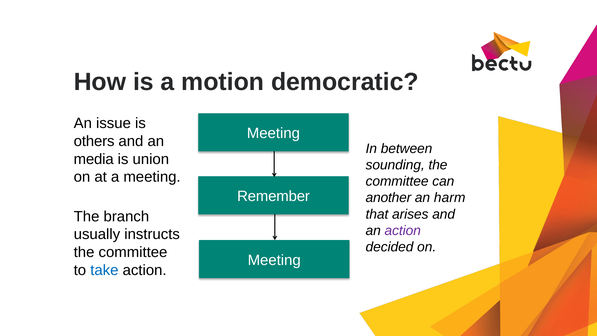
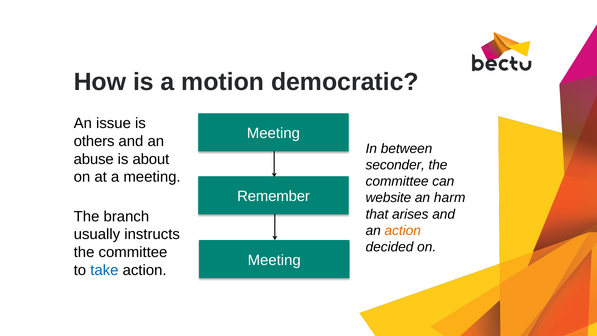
media: media -> abuse
union: union -> about
sounding: sounding -> seconder
another: another -> website
action at (403, 230) colour: purple -> orange
